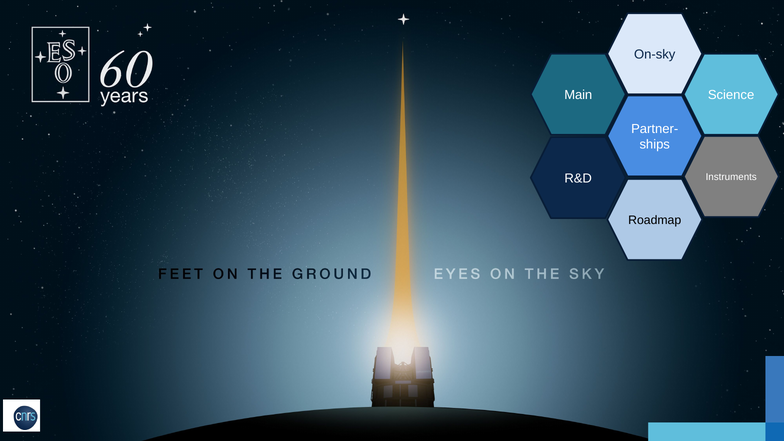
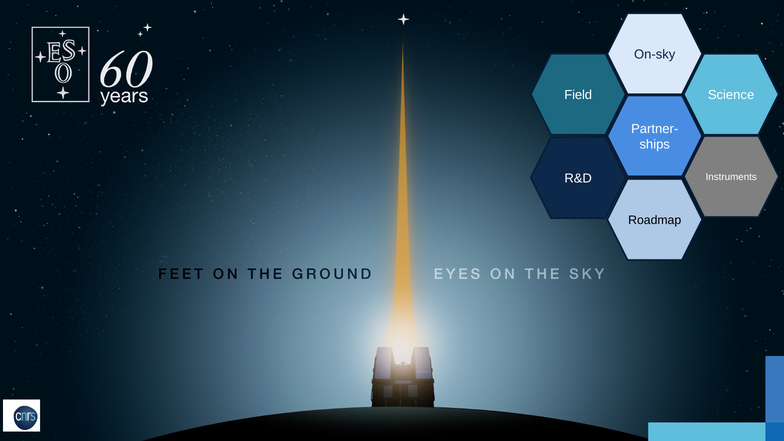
Main: Main -> Field
